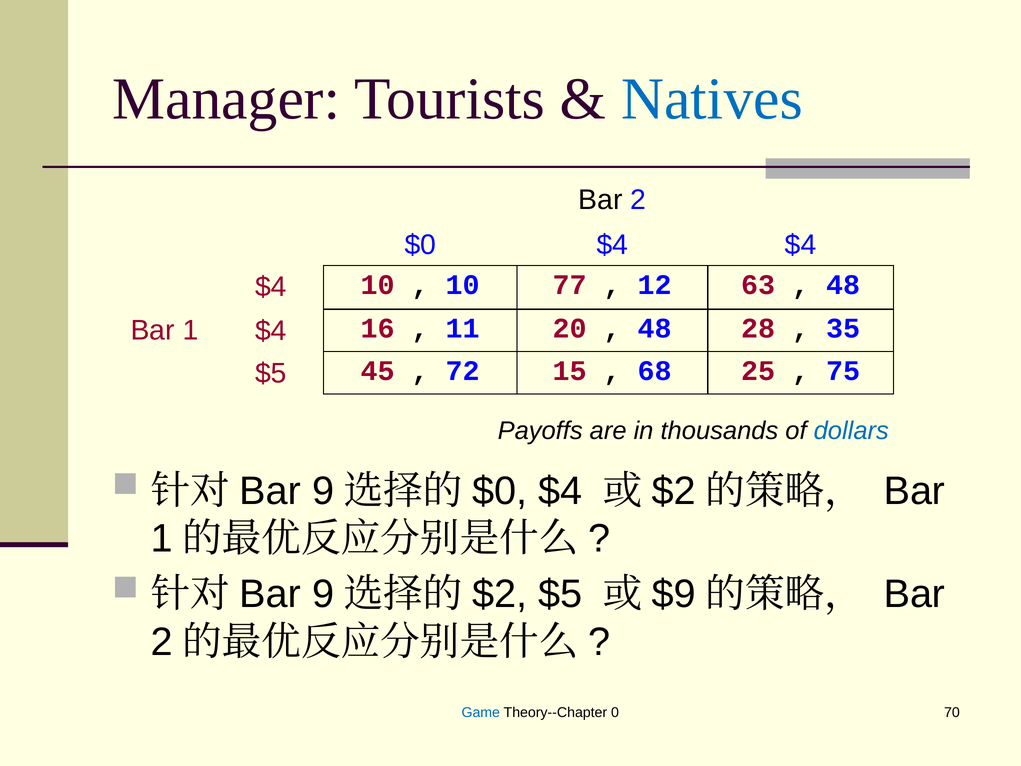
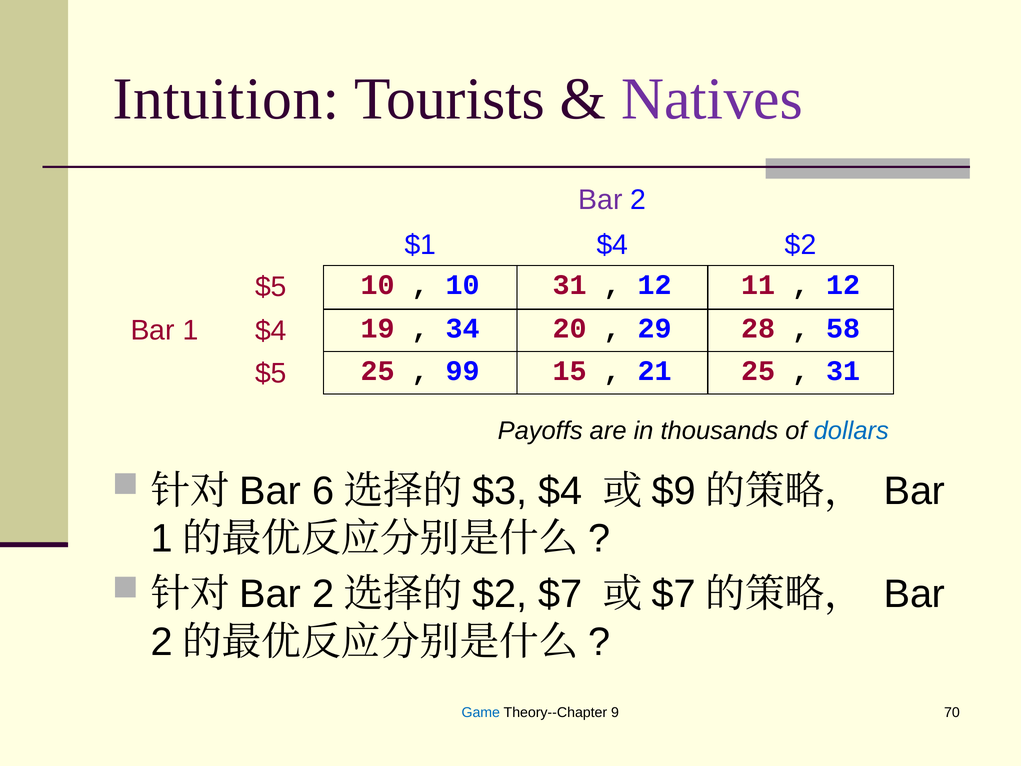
Manager: Manager -> Intuition
Natives colour: blue -> purple
Bar at (601, 200) colour: black -> purple
$0 at (420, 245): $0 -> $1
$4 $4: $4 -> $2
$4 at (271, 287): $4 -> $5
10 77: 77 -> 31
63: 63 -> 11
48 at (843, 285): 48 -> 12
16: 16 -> 19
11: 11 -> 34
48 at (655, 328): 48 -> 29
35: 35 -> 58
$5 45: 45 -> 25
72: 72 -> 99
68: 68 -> 21
75 at (843, 371): 75 -> 31
9 at (323, 491): 9 -> 6
$0 at (500, 491): $0 -> $3
$2 at (674, 491): $2 -> $9
9 at (323, 594): 9 -> 2
$2 $5: $5 -> $7
$9 at (674, 594): $9 -> $7
0: 0 -> 9
